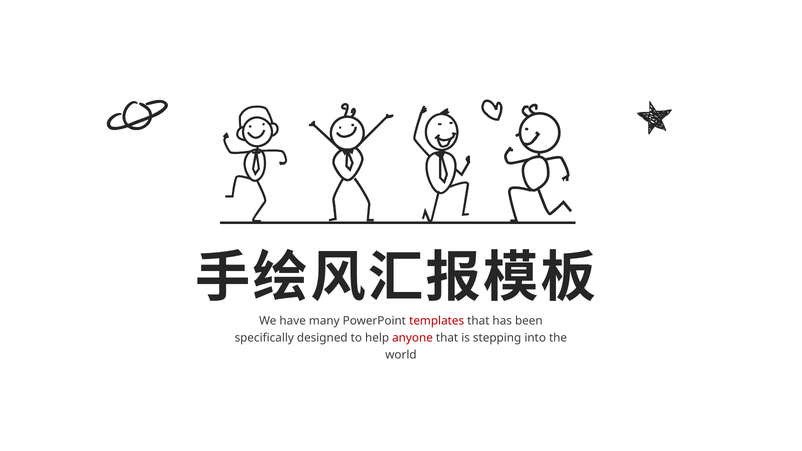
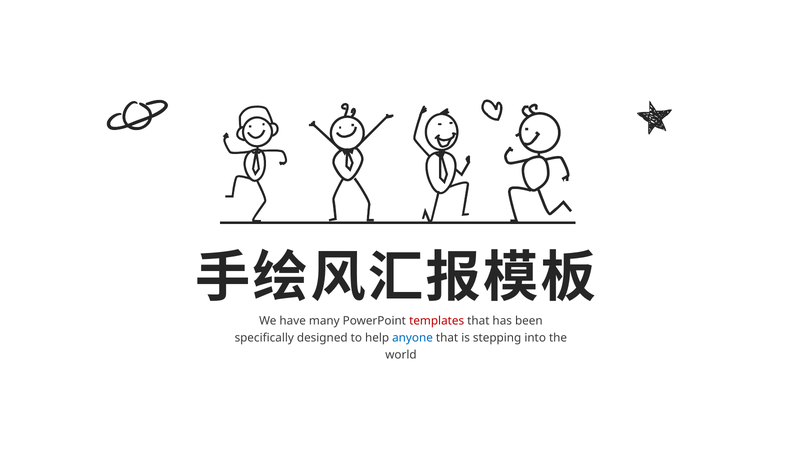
anyone colour: red -> blue
